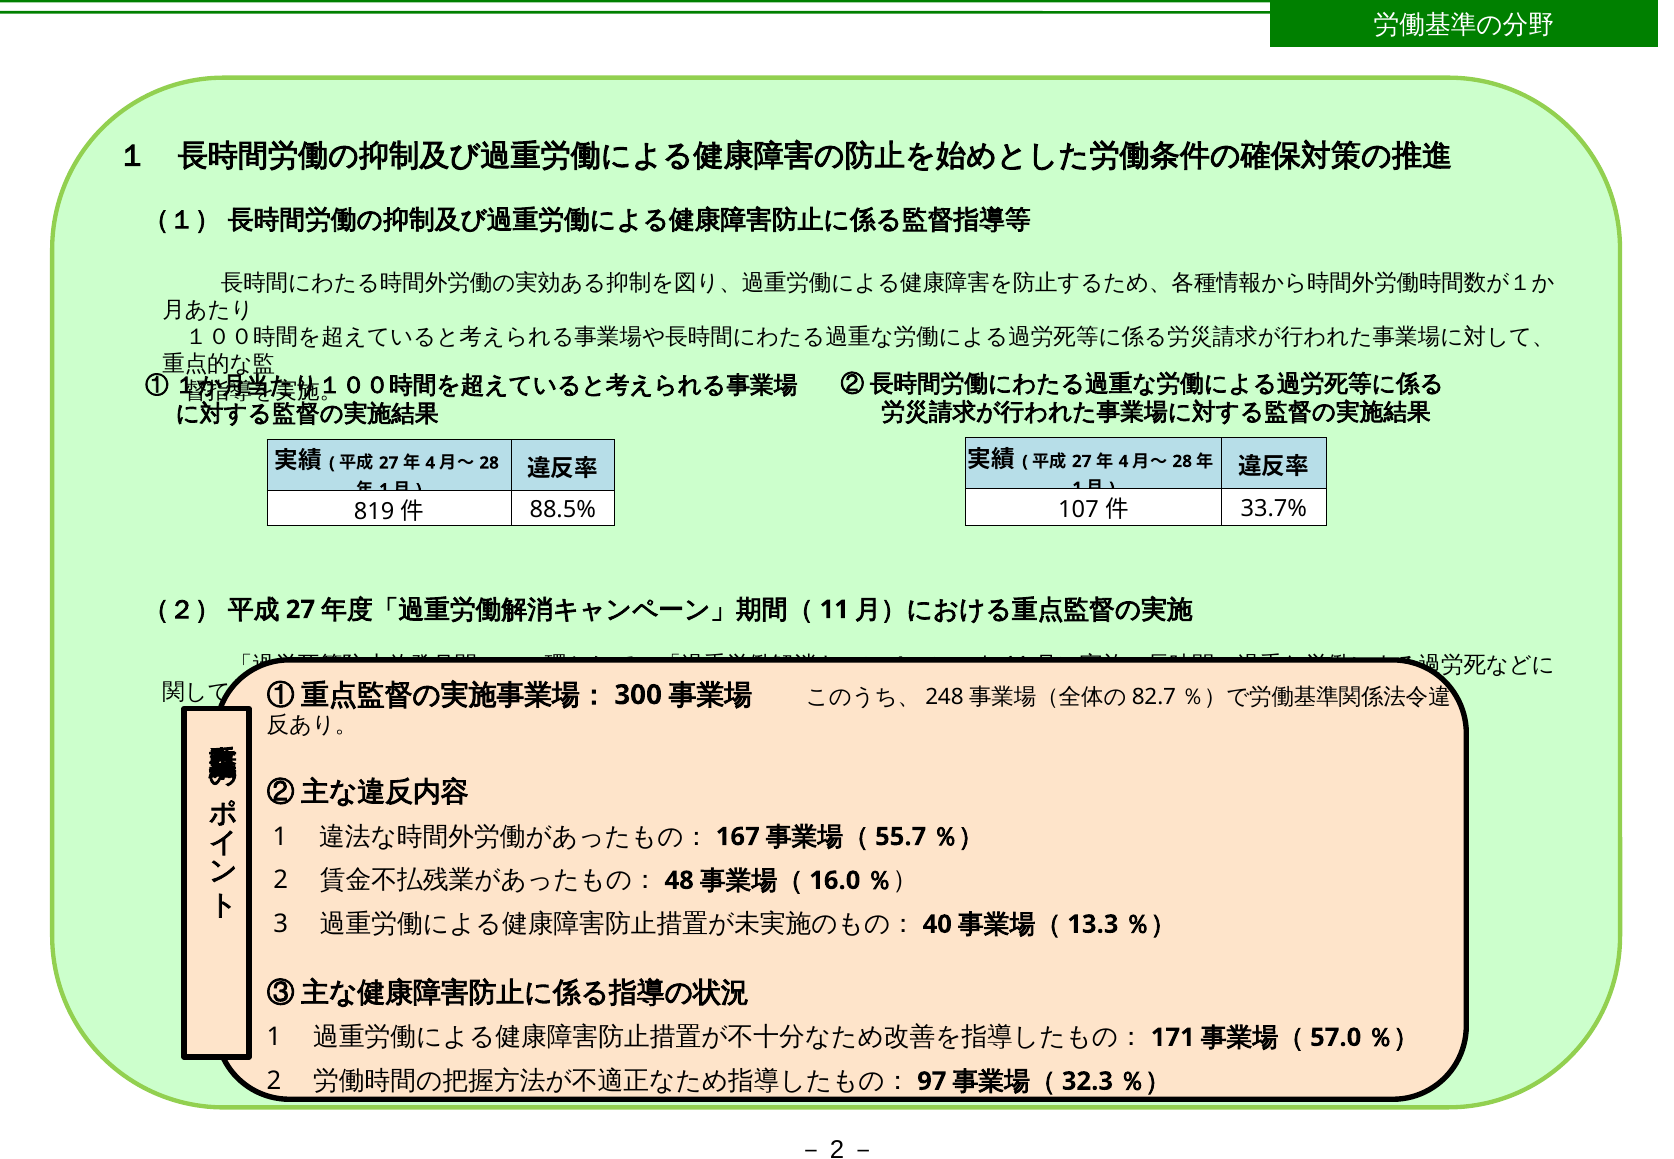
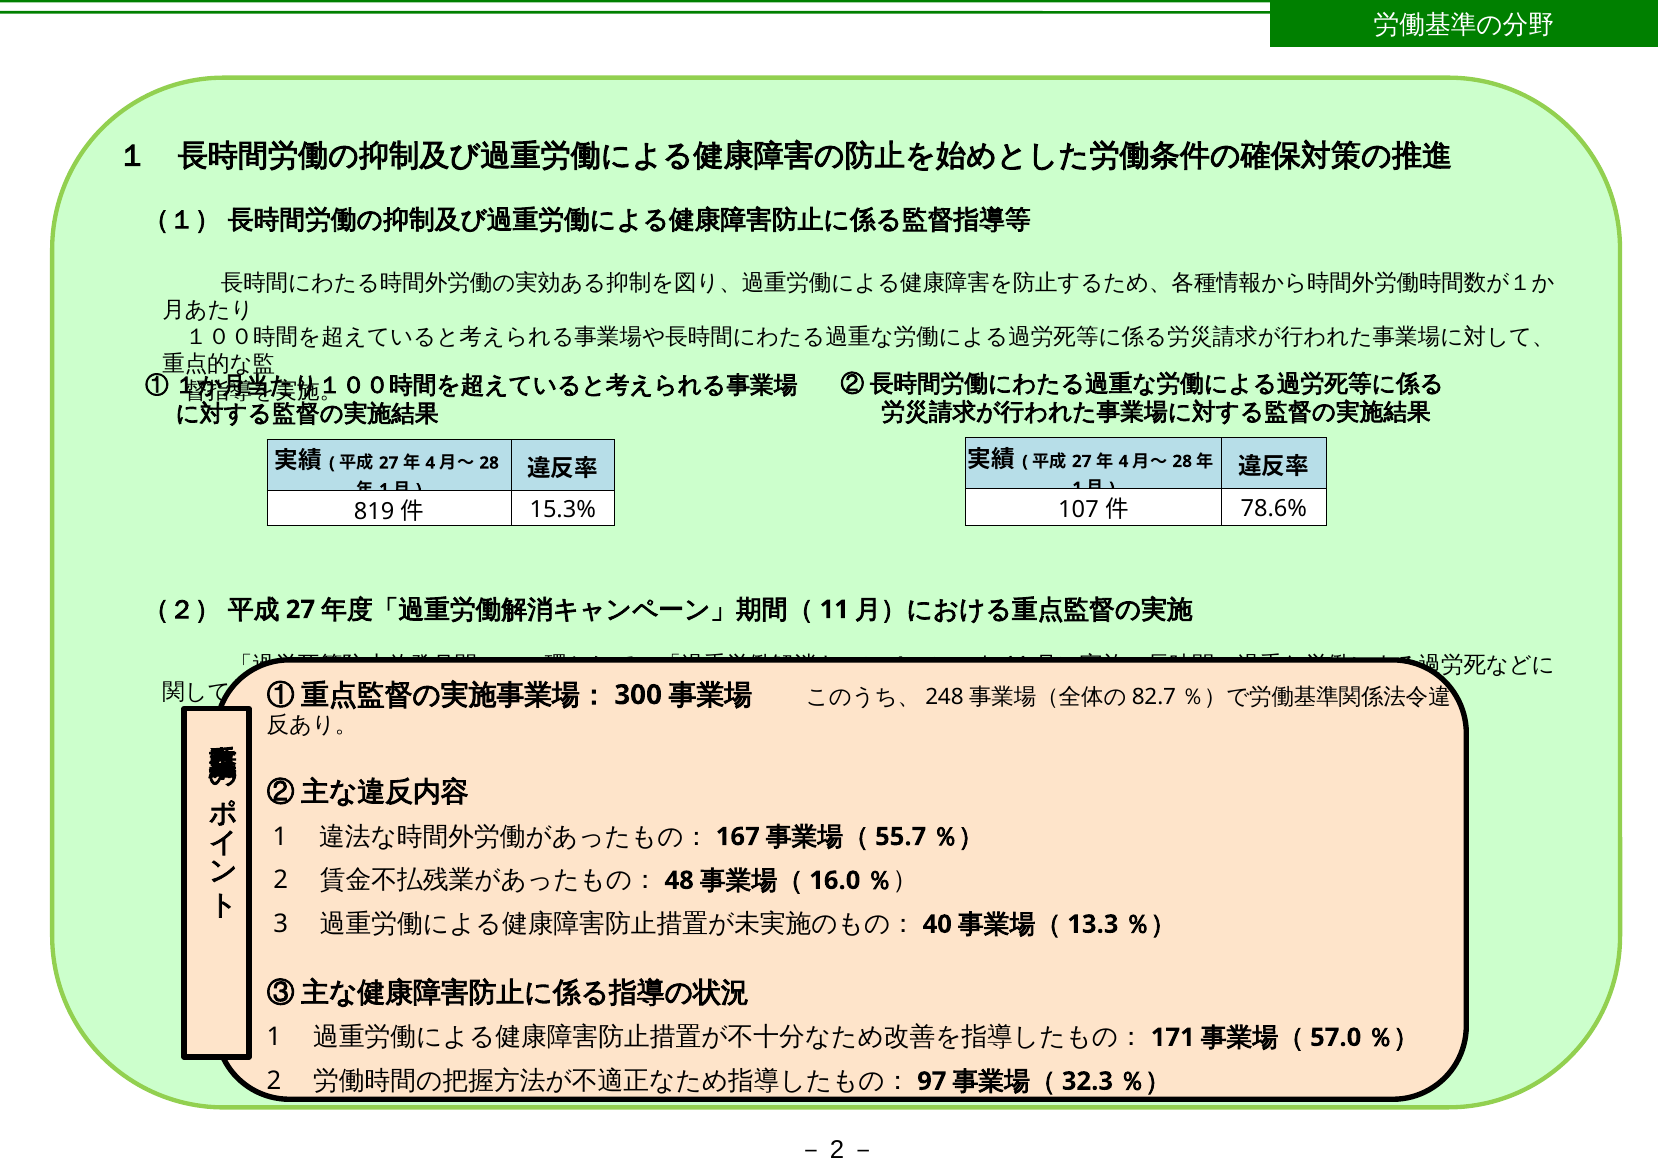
33.7%: 33.7% -> 78.6%
88.5%: 88.5% -> 15.3%
